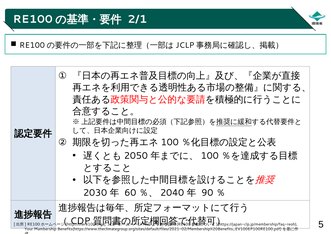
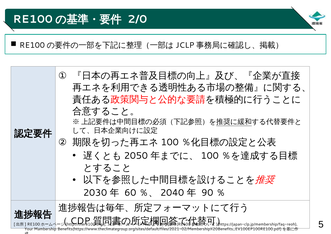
2/1: 2/1 -> 2/0
